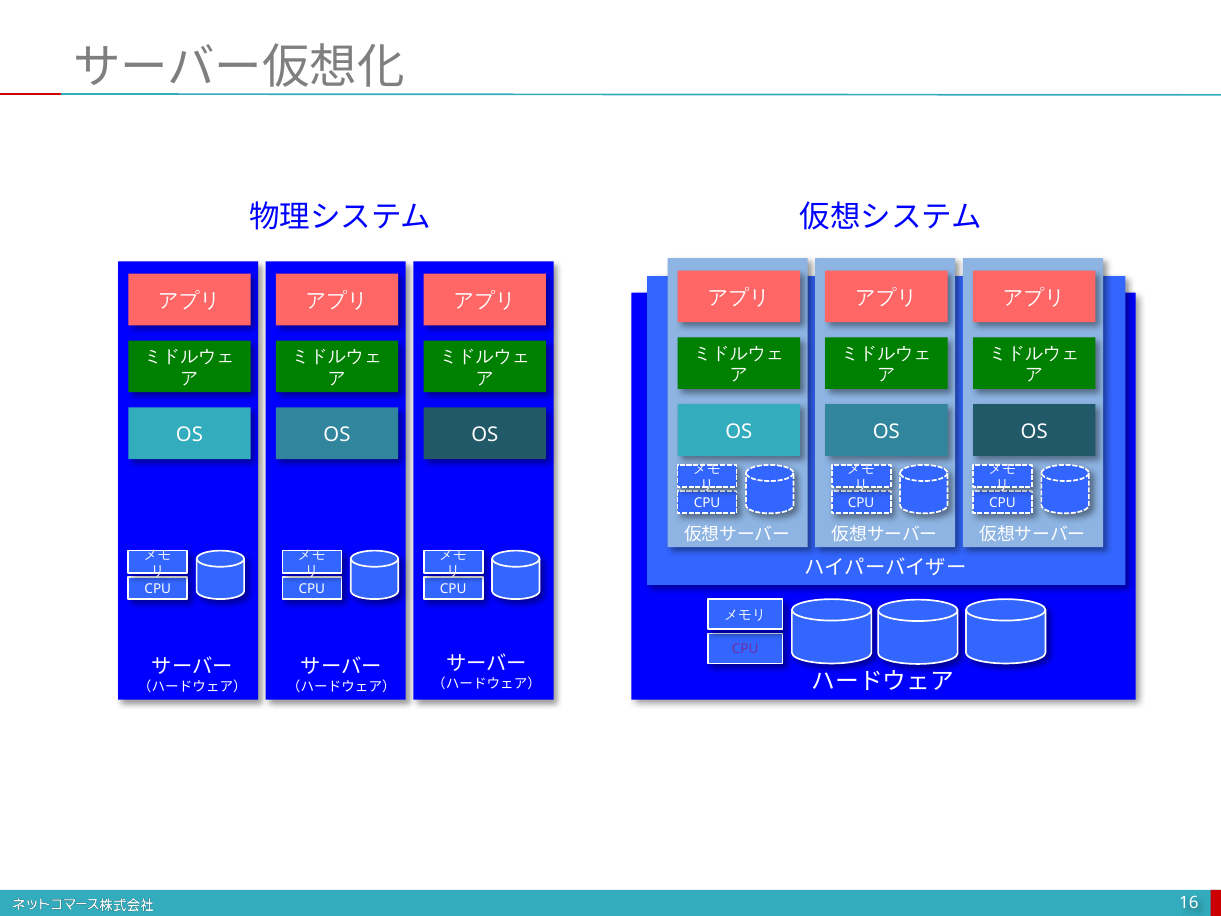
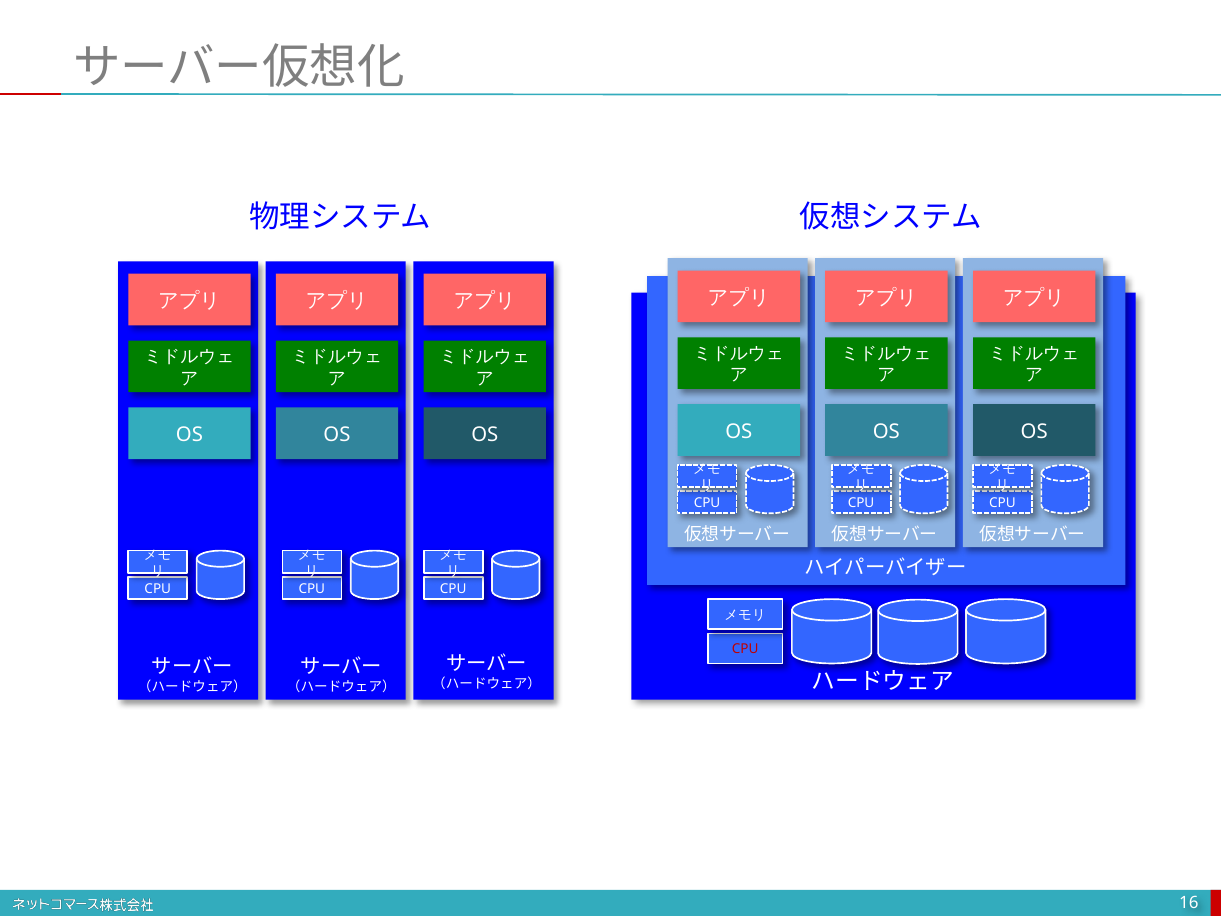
CPU at (745, 649) colour: purple -> red
